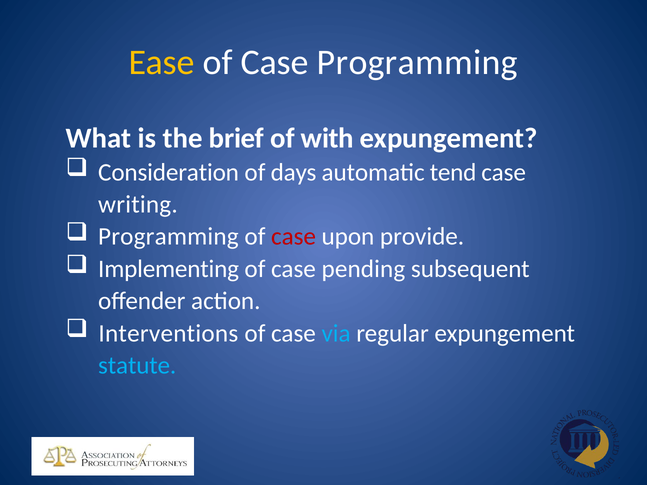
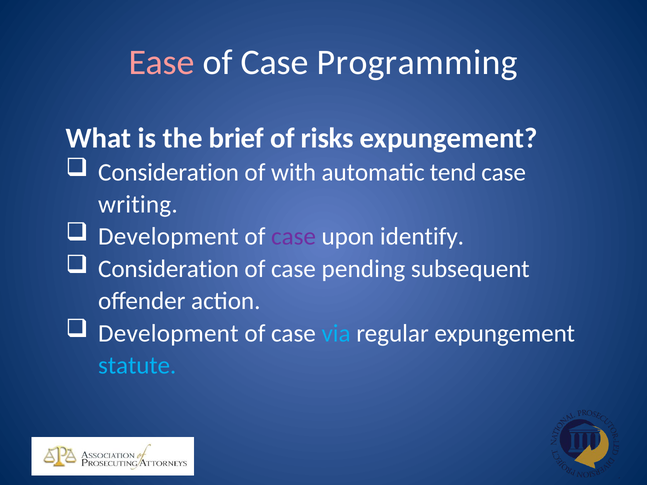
Ease colour: yellow -> pink
with: with -> risks
days: days -> with
Programming at (168, 237): Programming -> Development
case at (294, 237) colour: red -> purple
provide: provide -> identify
Implementing at (169, 269): Implementing -> Consideration
Interventions at (168, 333): Interventions -> Development
